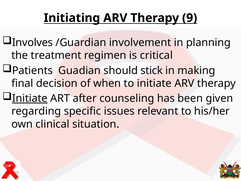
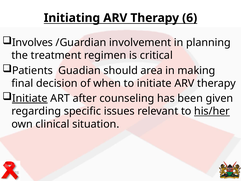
9: 9 -> 6
stick: stick -> area
his/her underline: none -> present
